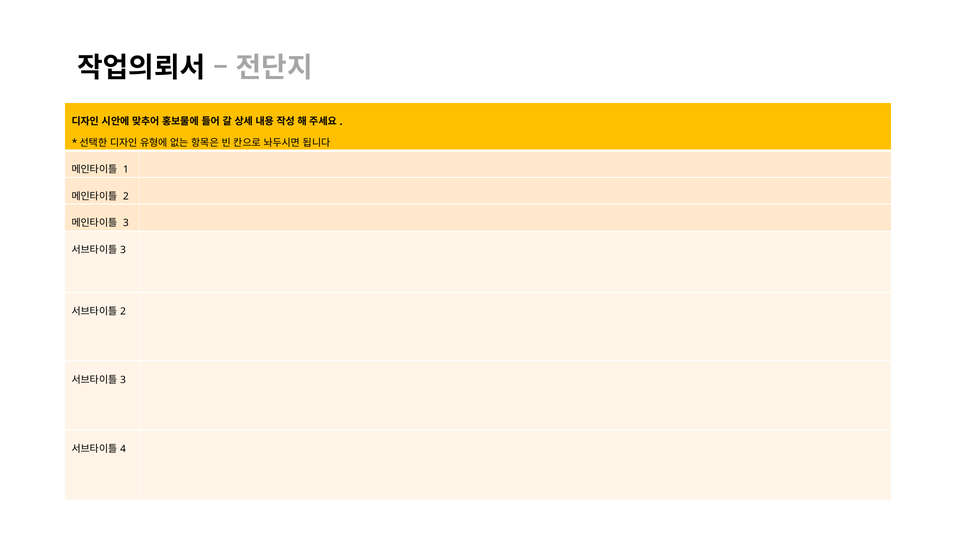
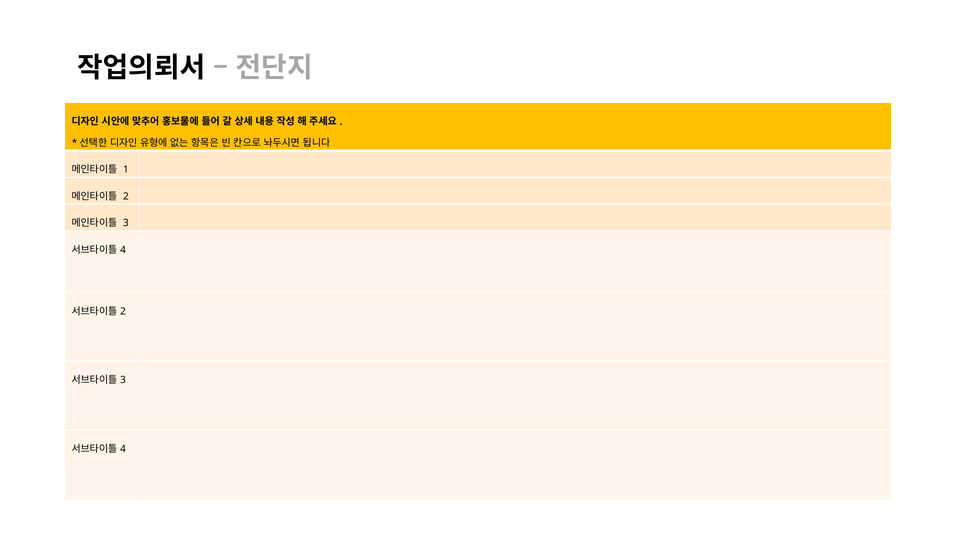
3 at (123, 250): 3 -> 4
